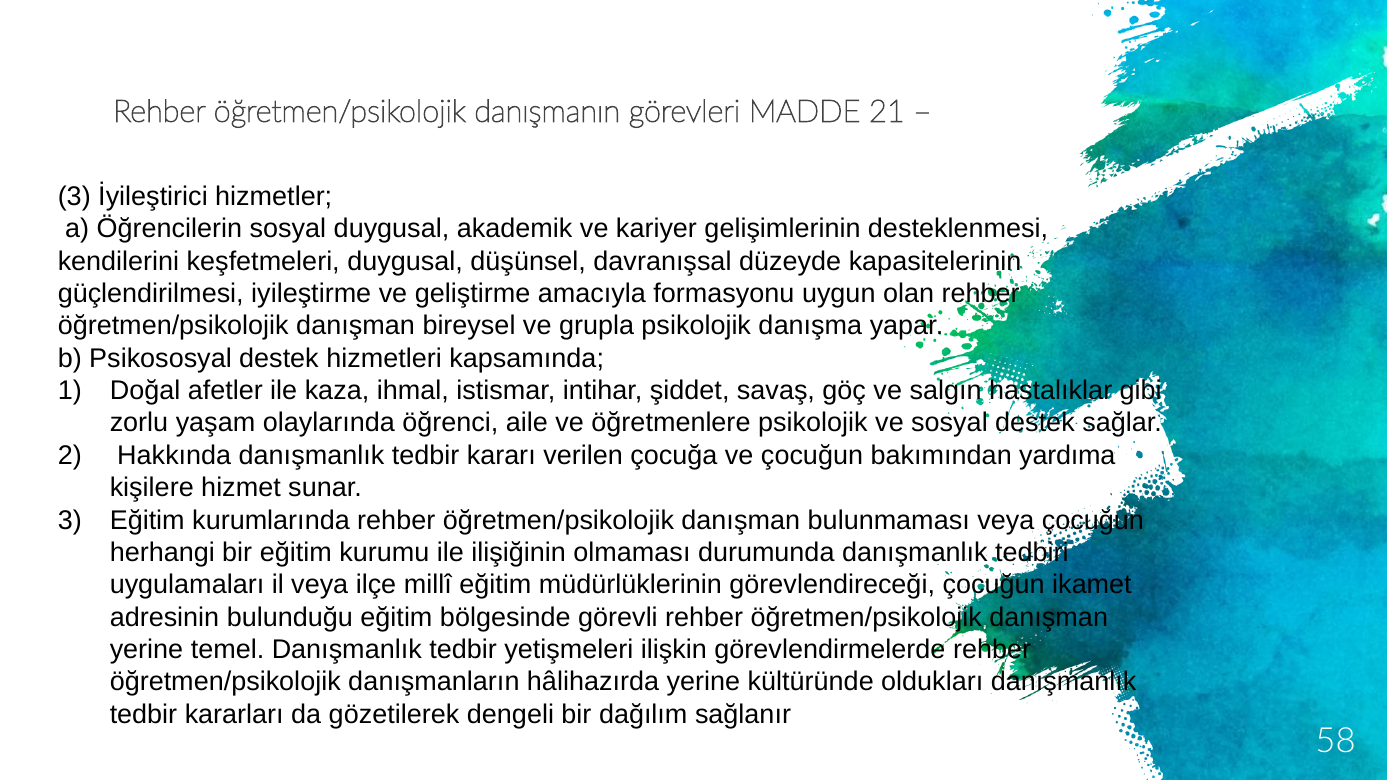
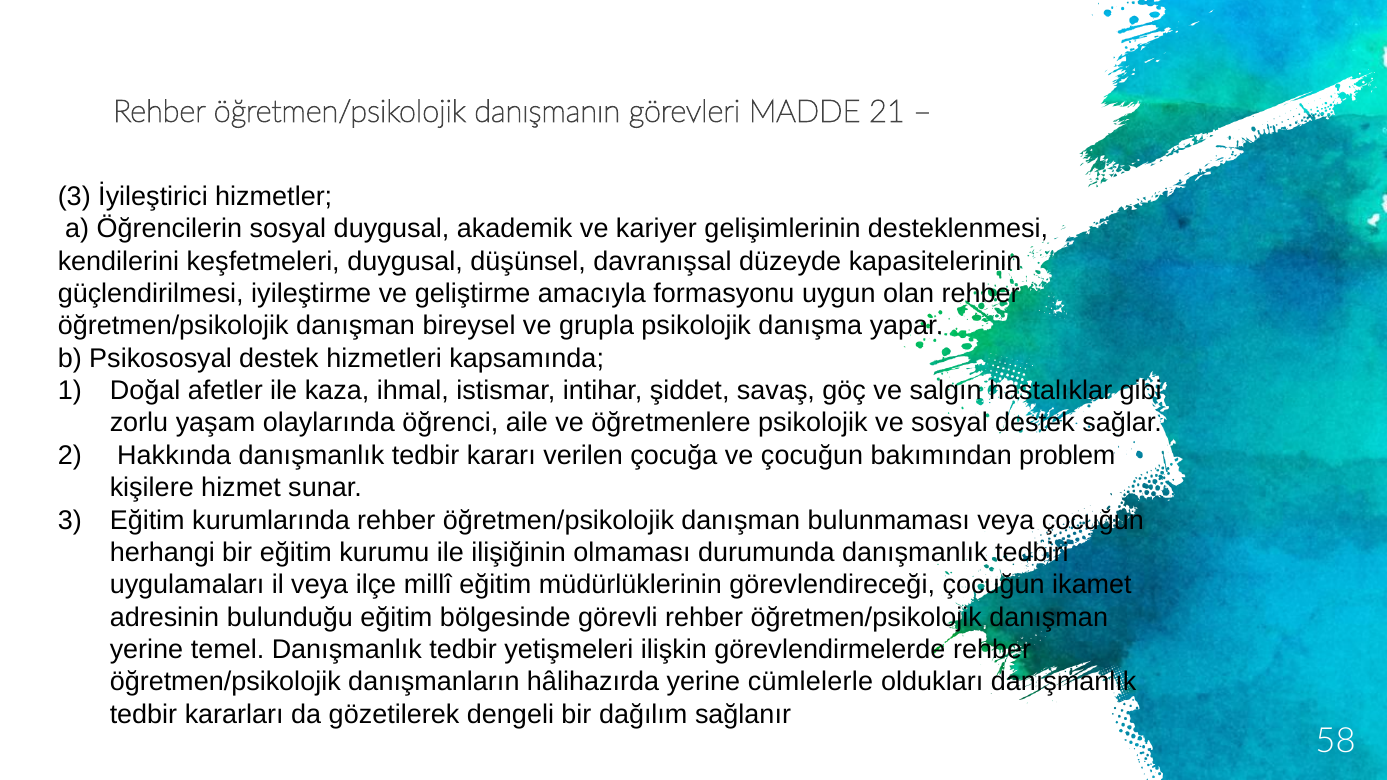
yardıma: yardıma -> problem
kültüründe: kültüründe -> cümlelerle
